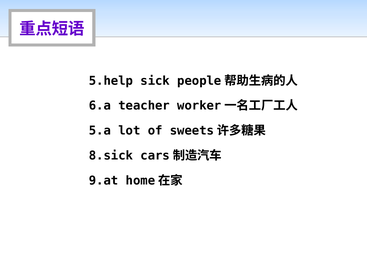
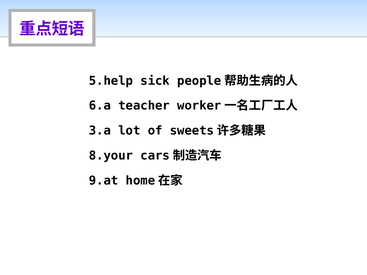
5.a: 5.a -> 3.a
8.sick: 8.sick -> 8.your
